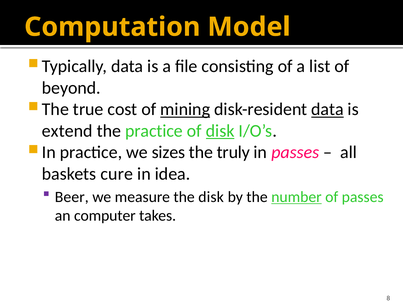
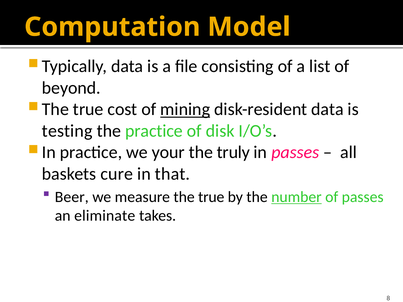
data at (327, 109) underline: present -> none
extend: extend -> testing
disk at (220, 131) underline: present -> none
sizes: sizes -> your
idea: idea -> that
the disk: disk -> true
computer: computer -> eliminate
